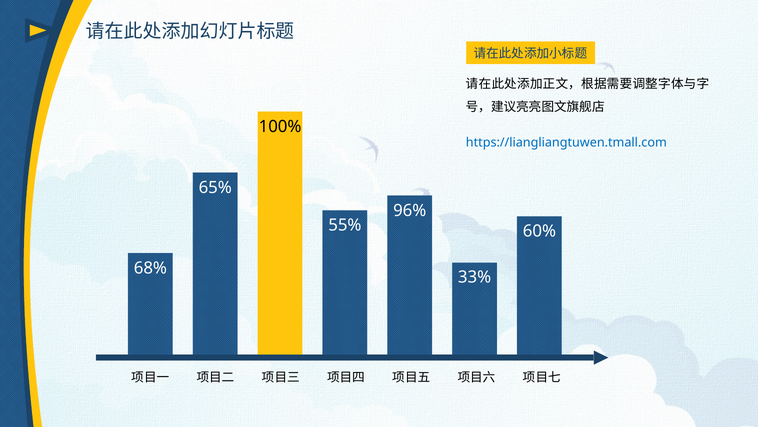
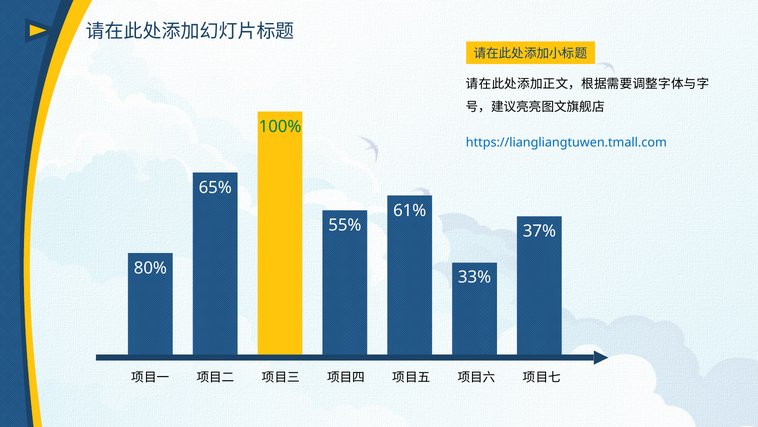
100% colour: black -> green
96%: 96% -> 61%
60%: 60% -> 37%
68%: 68% -> 80%
